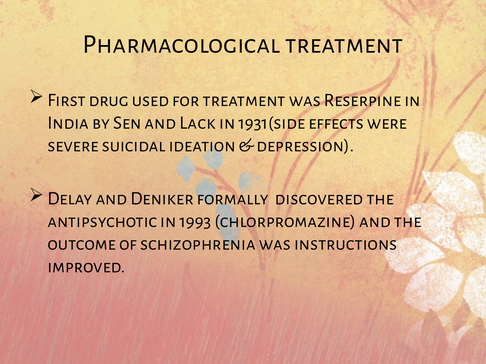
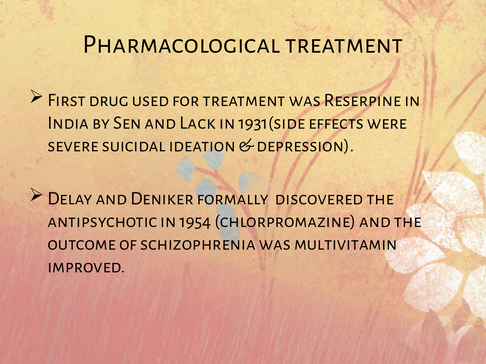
1993: 1993 -> 1954
instructions: instructions -> multivitamin
